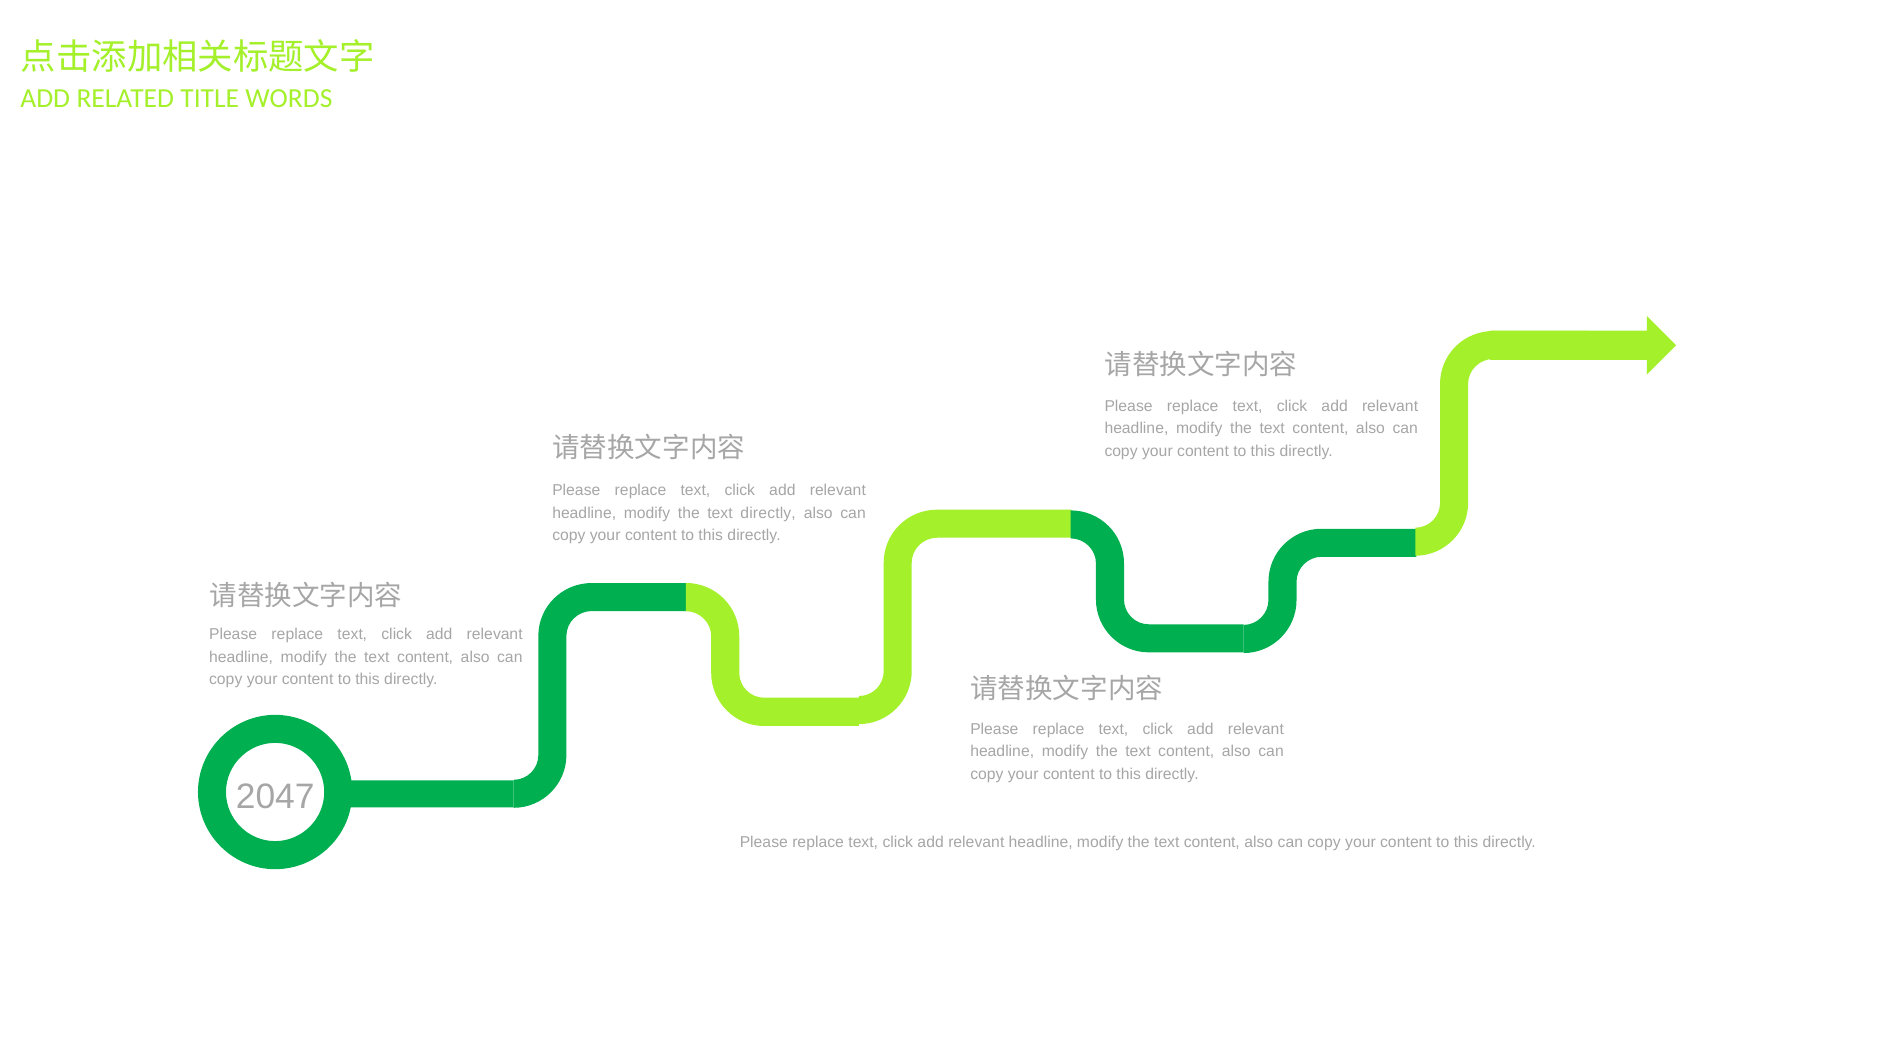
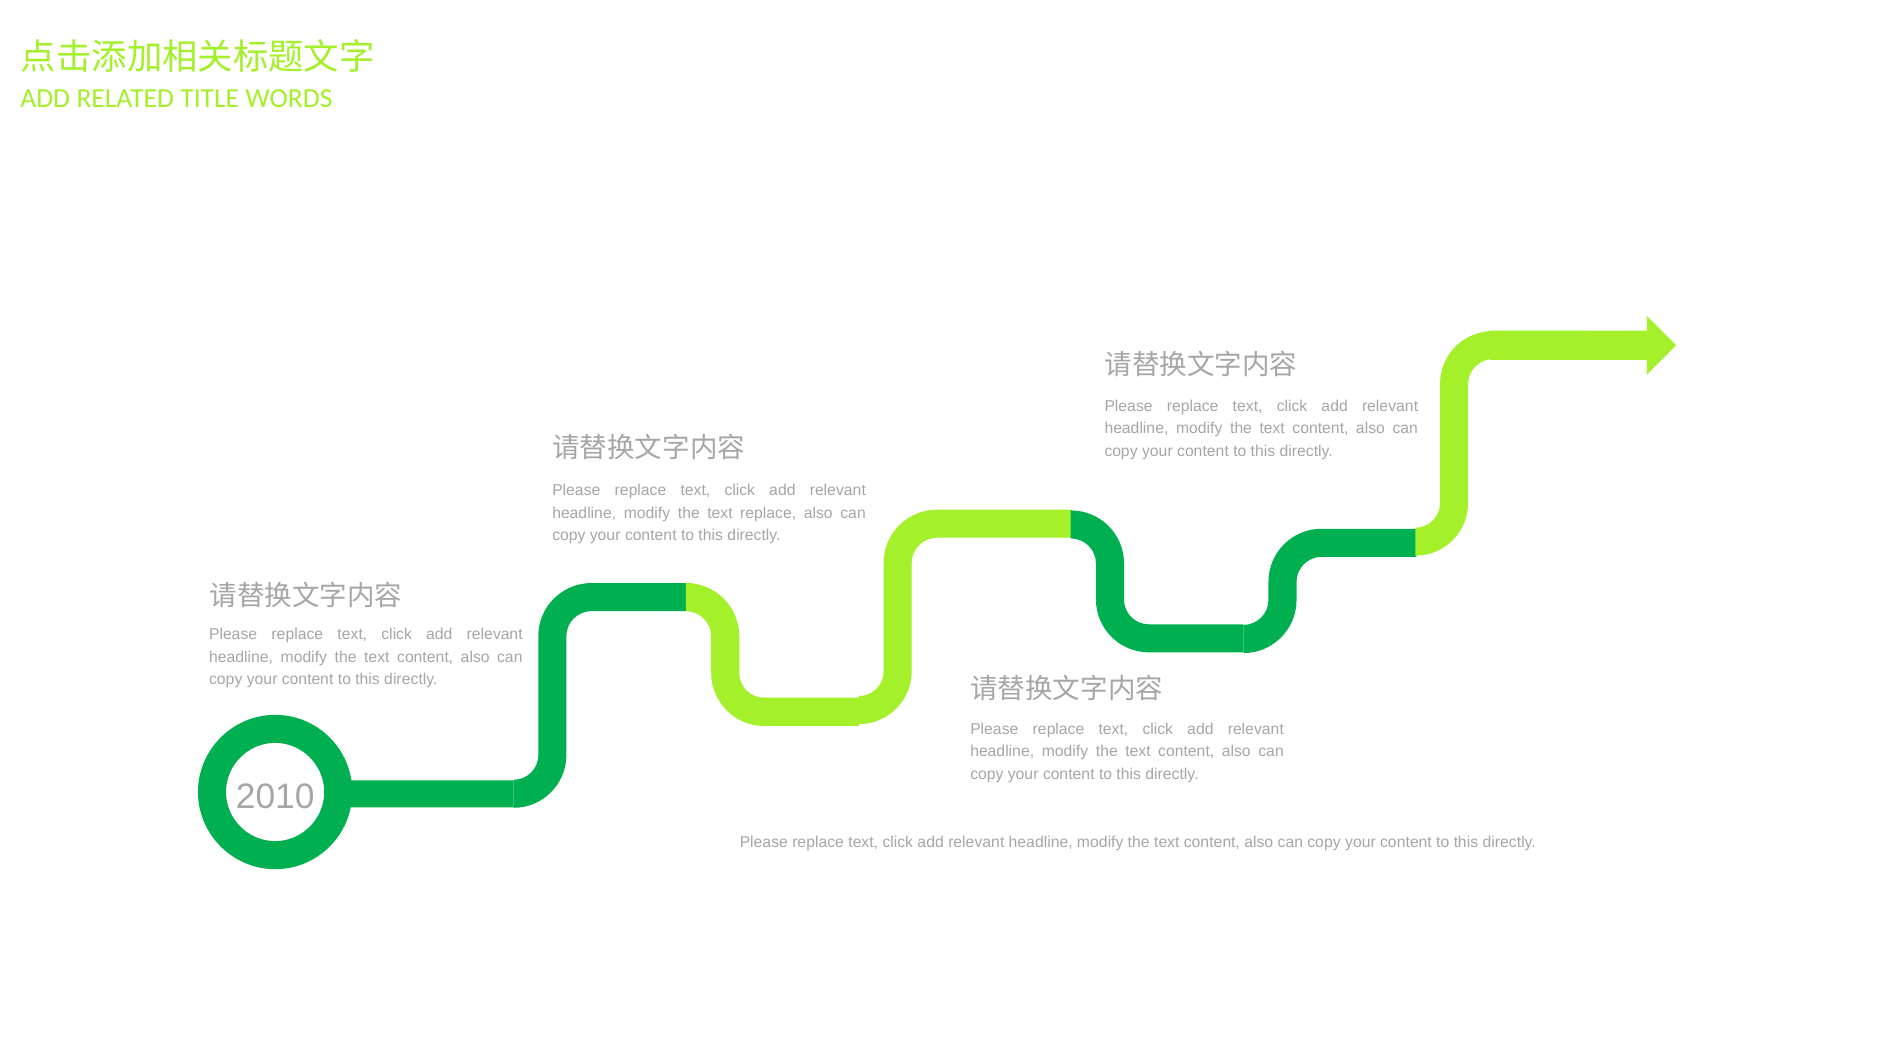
text directly: directly -> replace
2047: 2047 -> 2010
